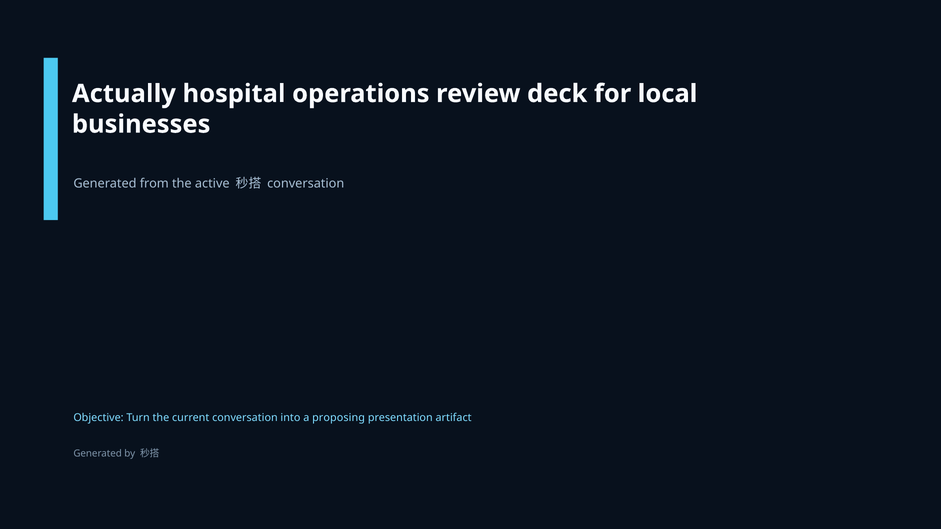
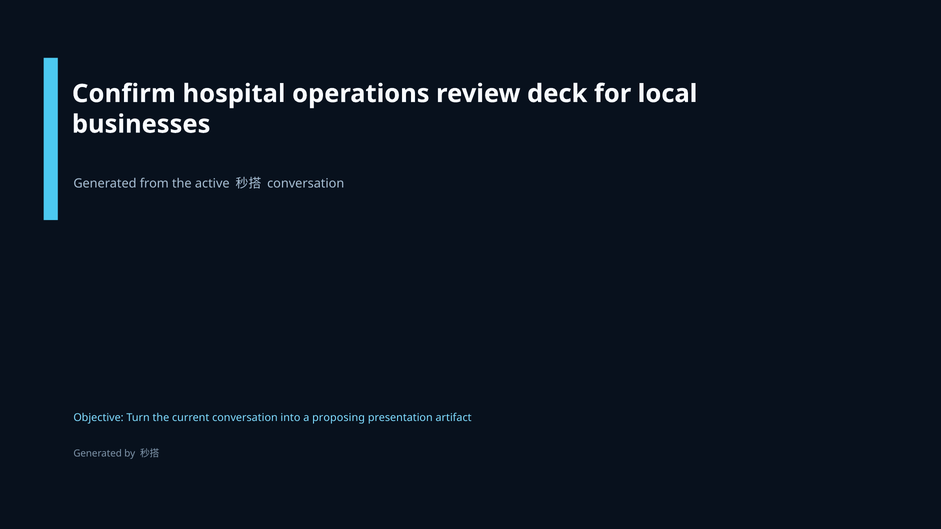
Actually: Actually -> Confirm
